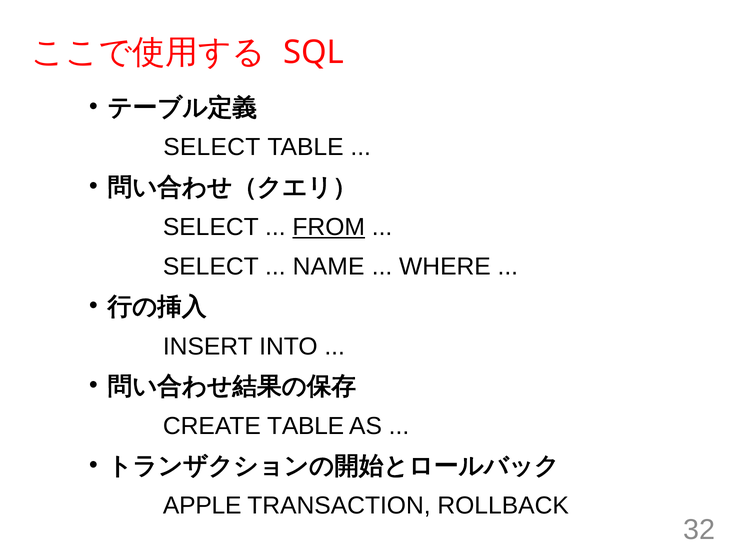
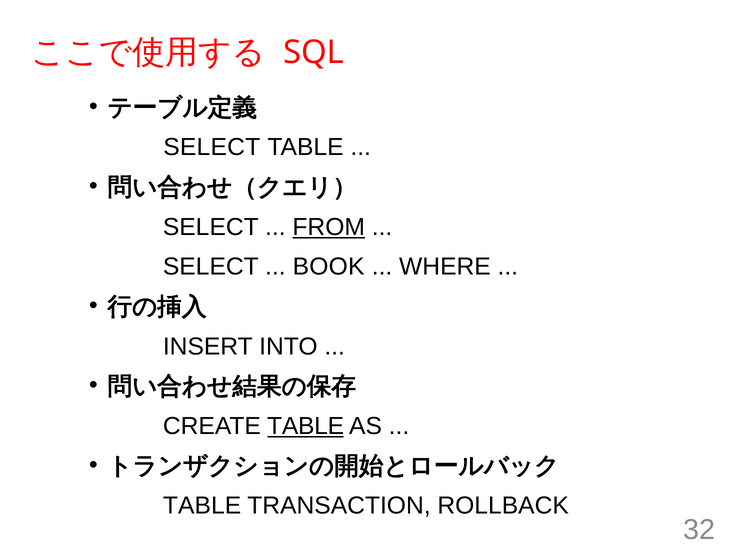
NAME: NAME -> BOOK
TABLE at (306, 426) underline: none -> present
APPLE at (202, 506): APPLE -> TABLE
